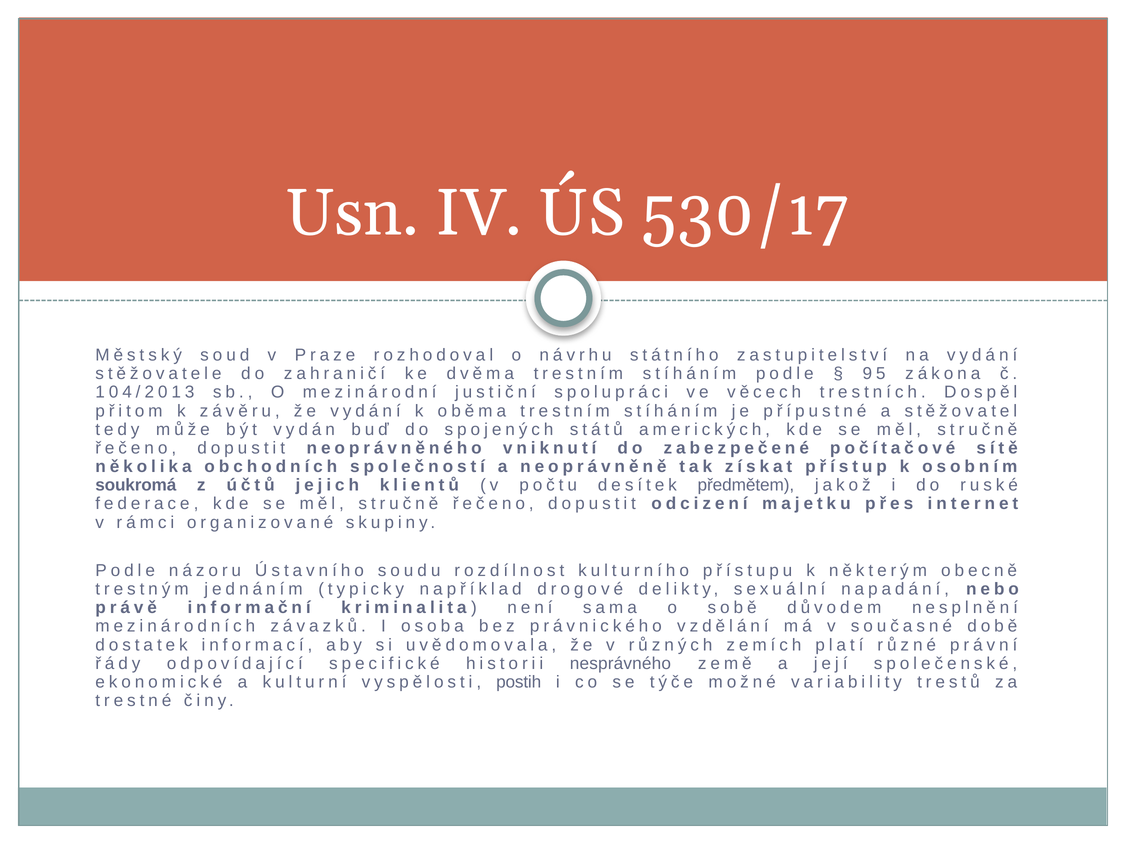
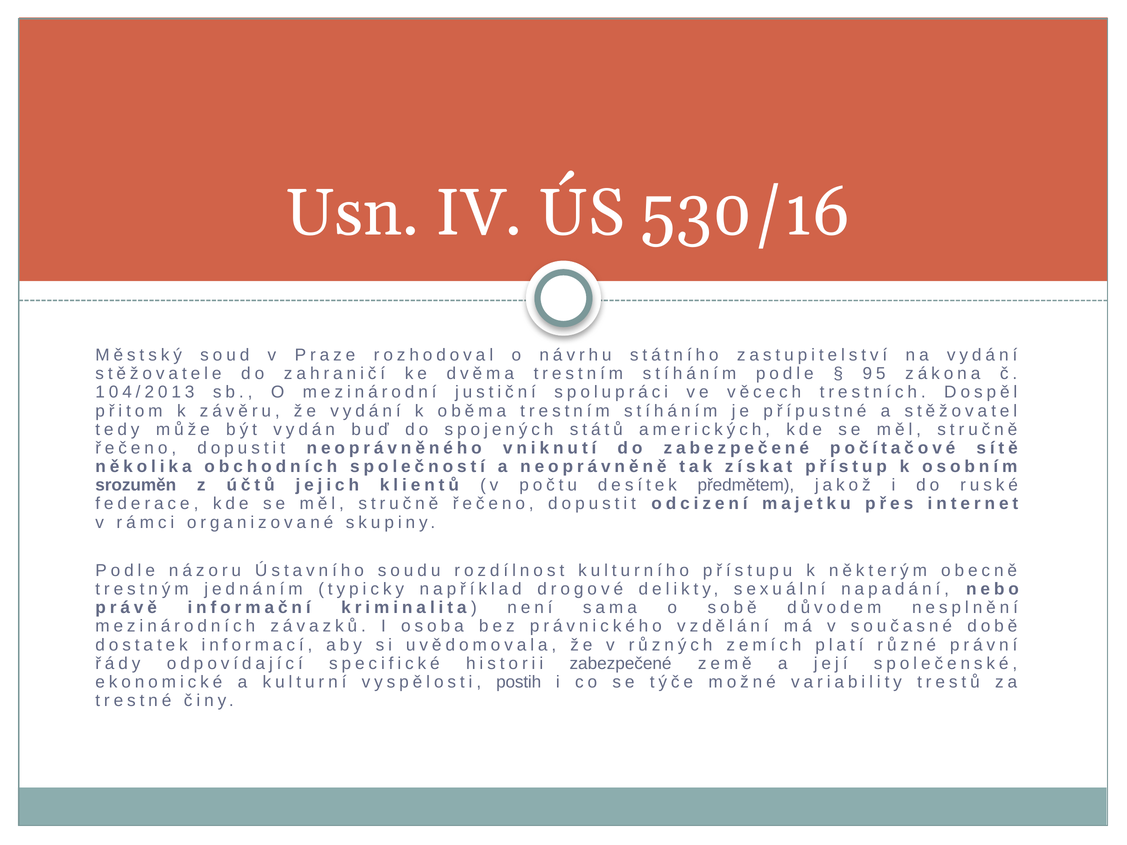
530/17: 530/17 -> 530/16
soukromá: soukromá -> srozuměn
historii nesprávného: nesprávného -> zabezpečené
